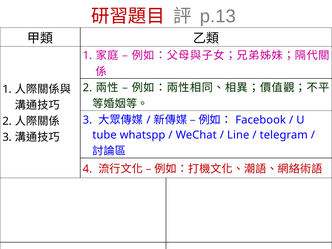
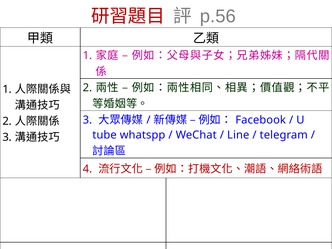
p.13: p.13 -> p.56
